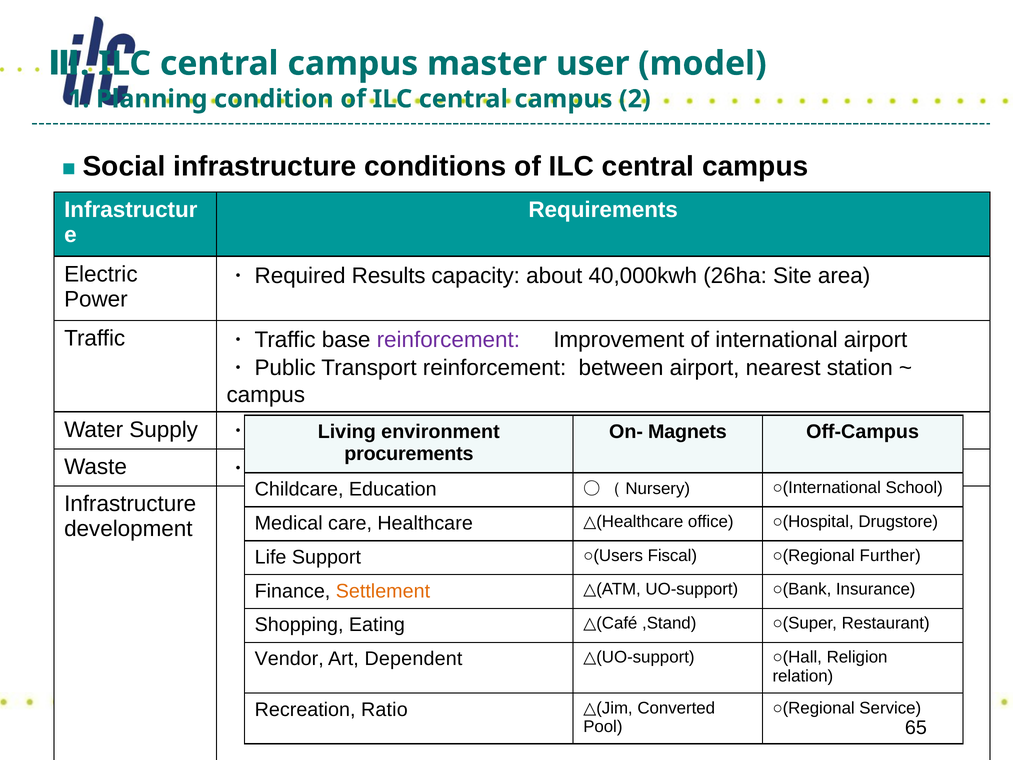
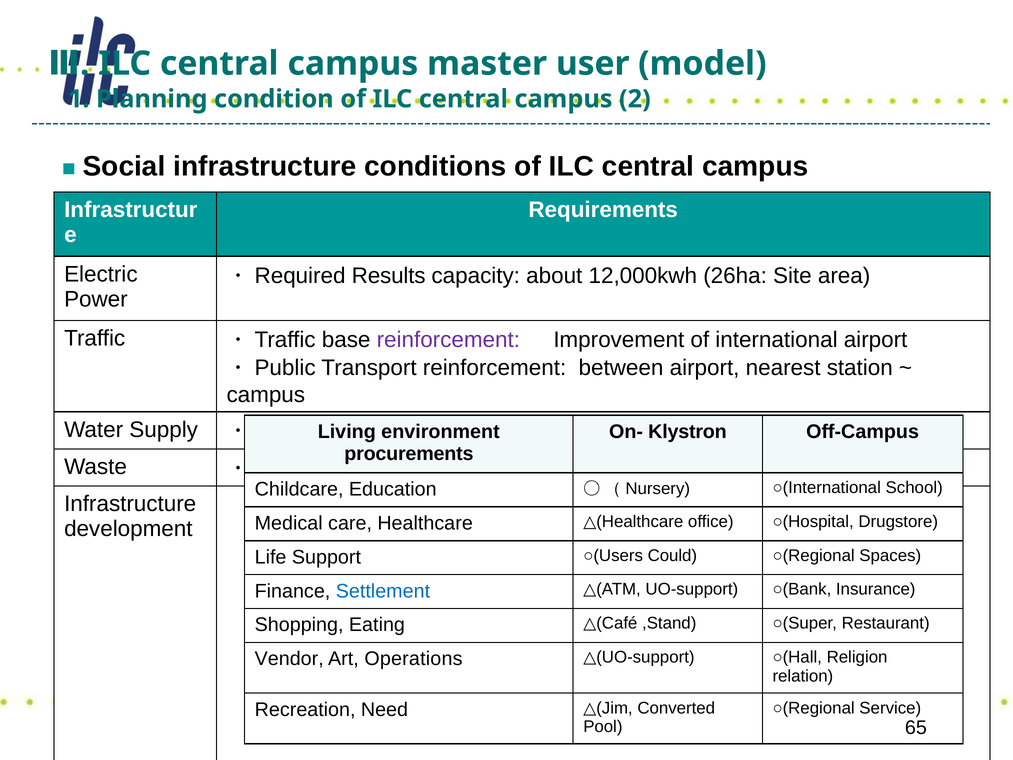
40,000kwh: 40,000kwh -> 12,000kwh
Magnets: Magnets -> Klystron
Fiscal: Fiscal -> Could
Further: Further -> Spaces
Settlement colour: orange -> blue
Dependent: Dependent -> Operations
Ratio: Ratio -> Need
